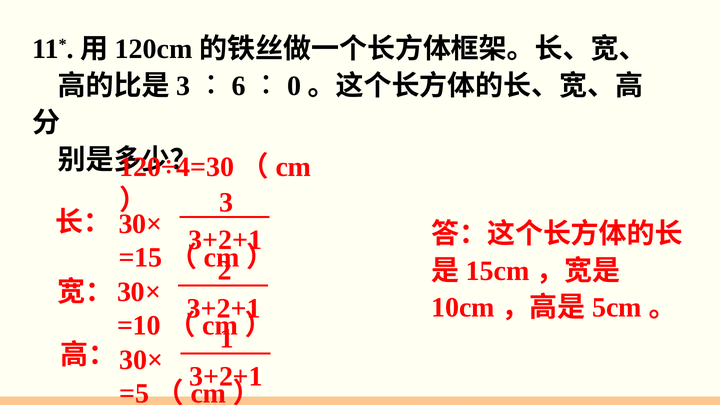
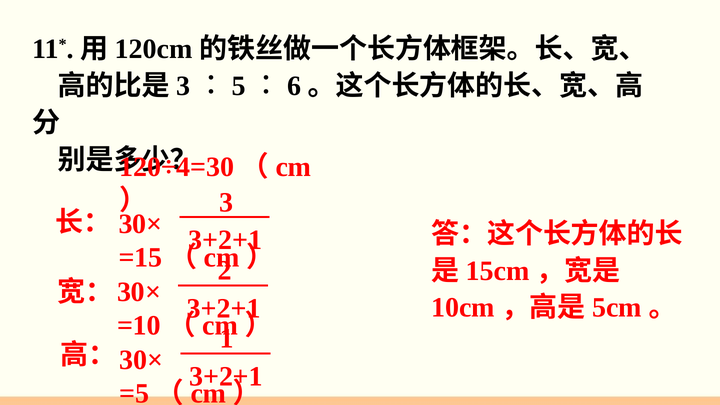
6: 6 -> 5
0: 0 -> 6
